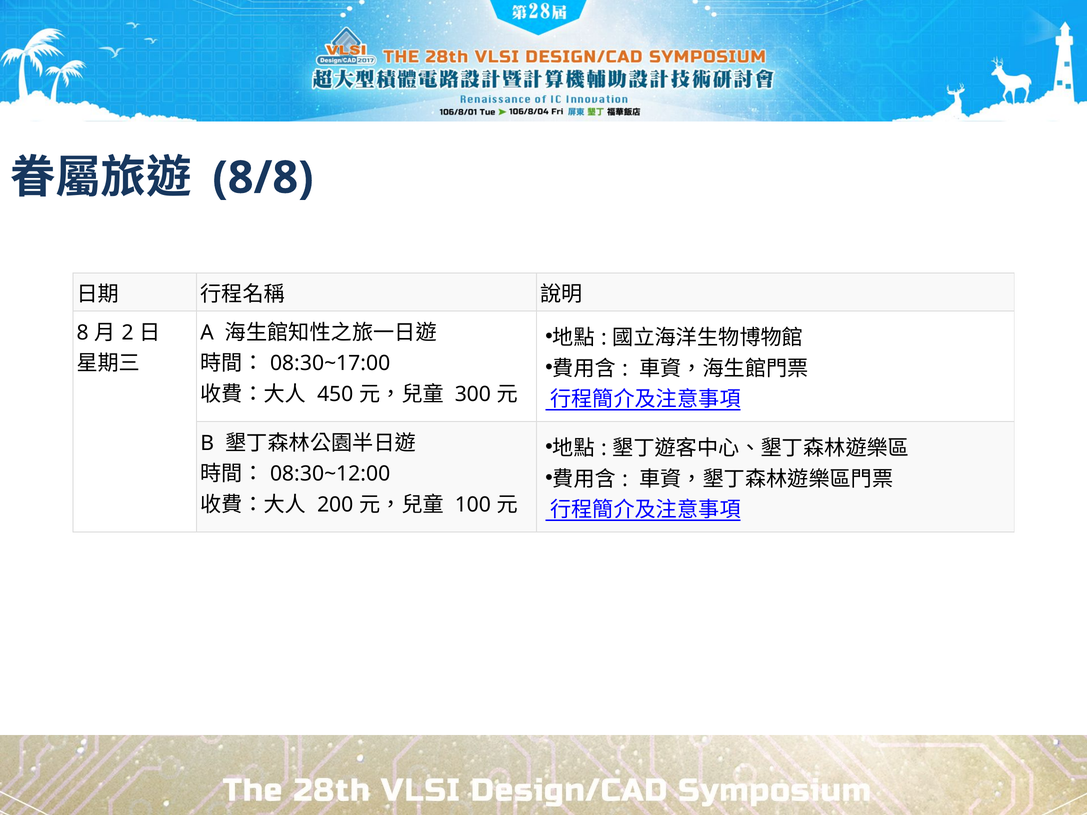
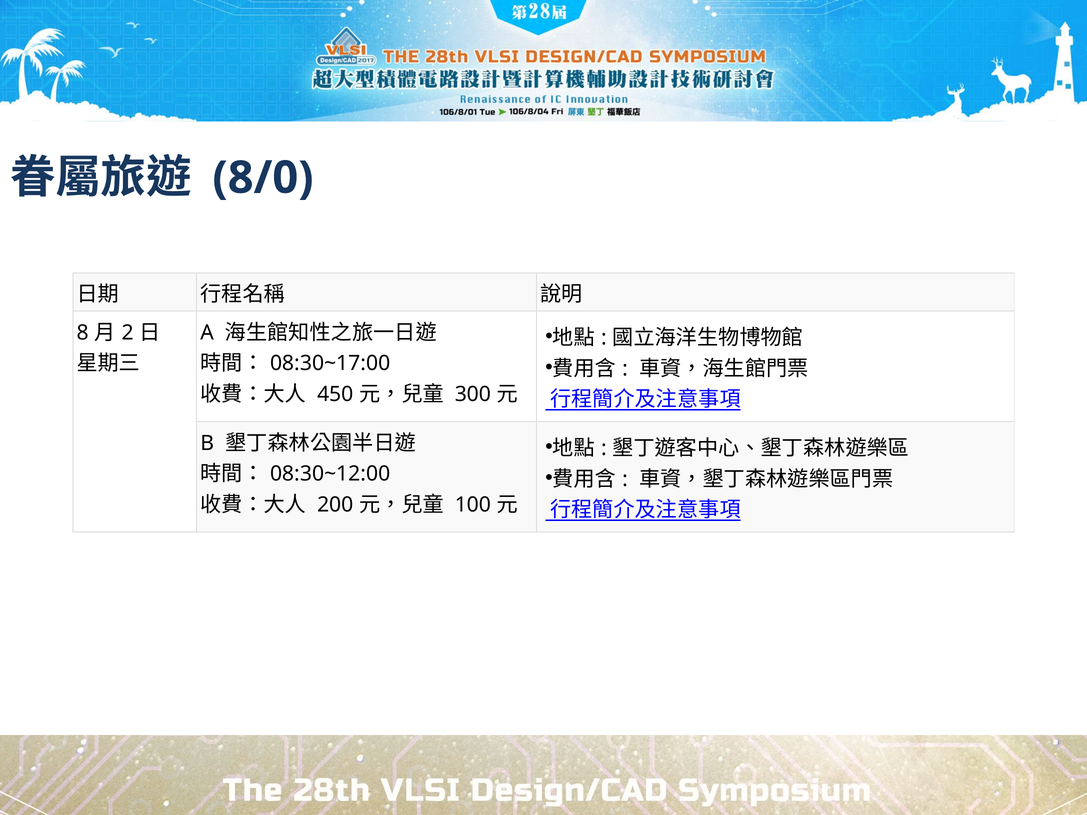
8/8: 8/8 -> 8/0
